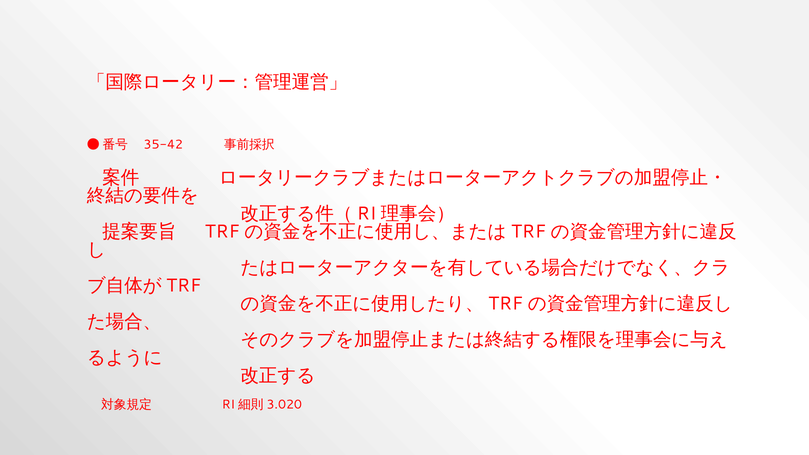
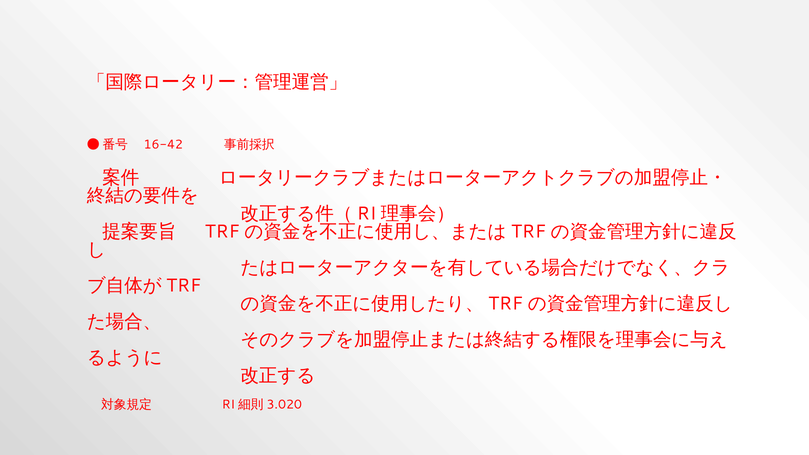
35-42: 35-42 -> 16-42
